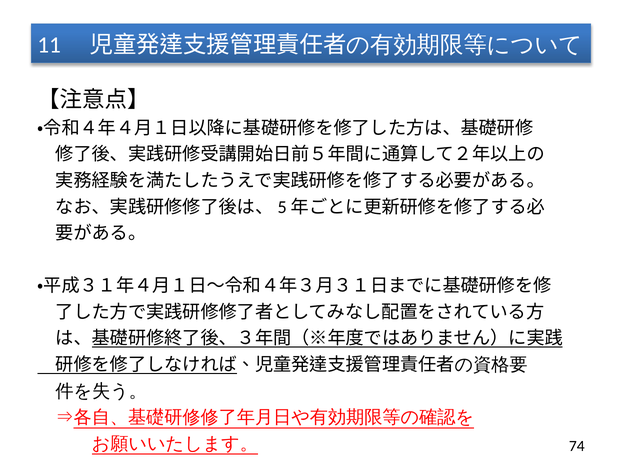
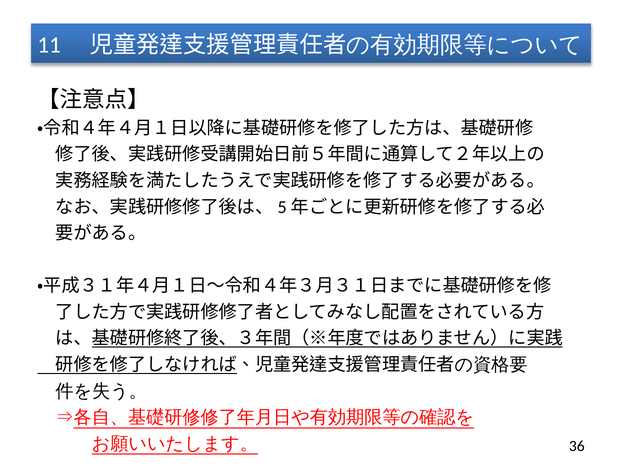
74: 74 -> 36
